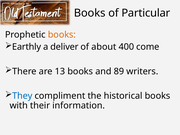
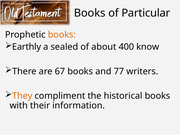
deliver: deliver -> sealed
come: come -> know
13: 13 -> 67
89: 89 -> 77
They colour: blue -> orange
